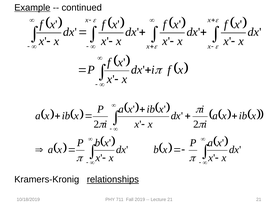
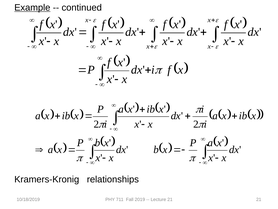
relationships underline: present -> none
